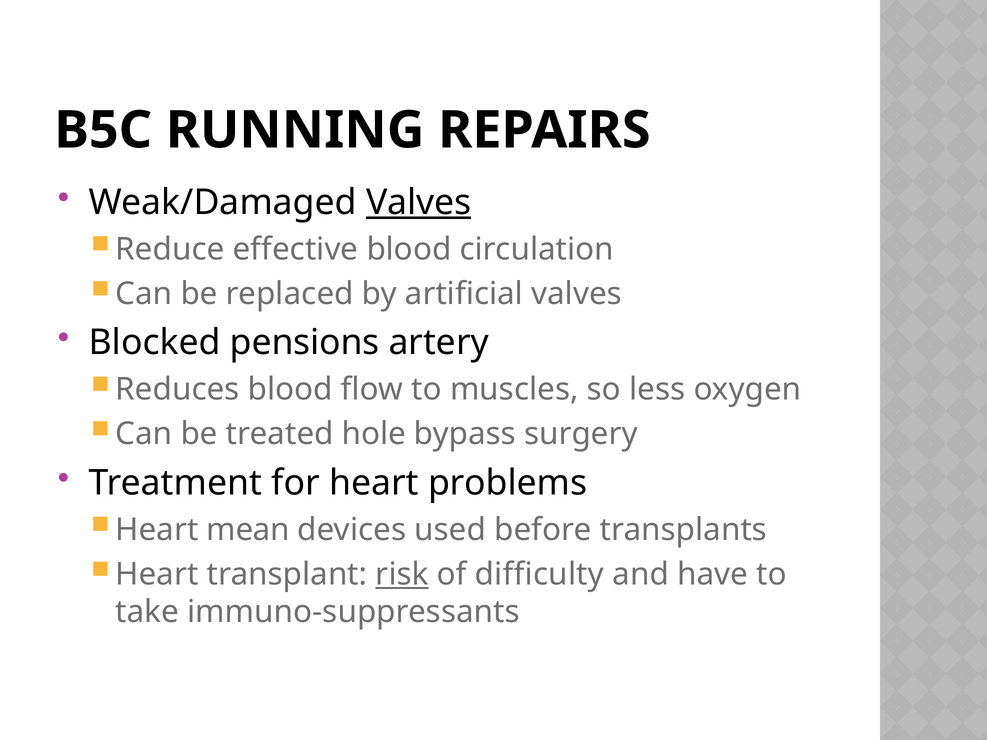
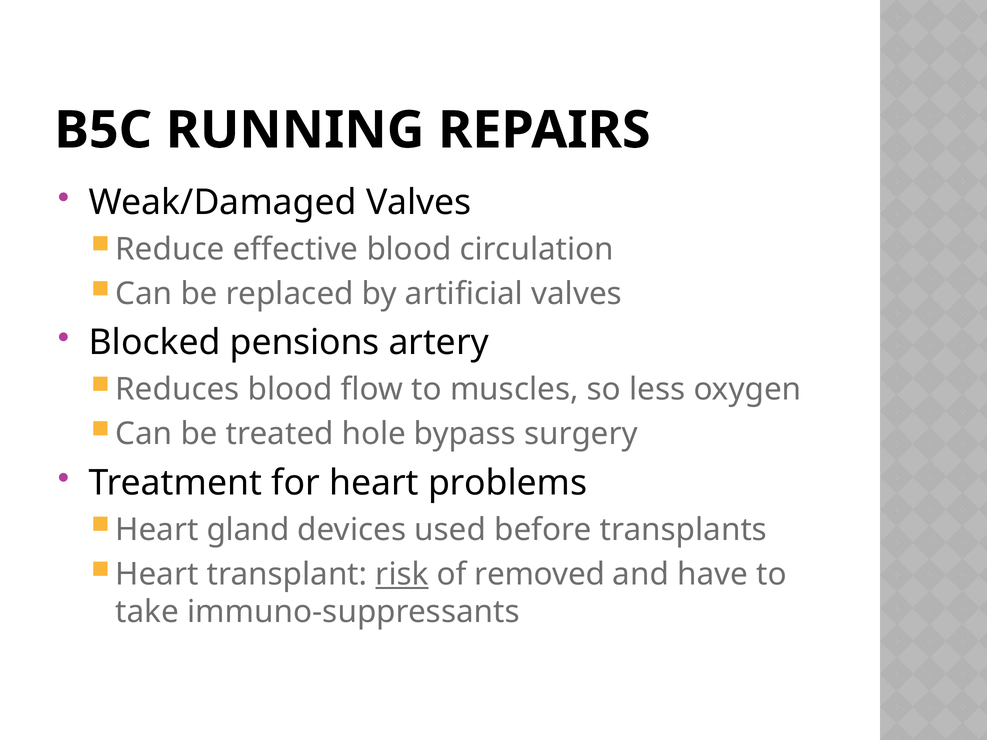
Valves at (419, 202) underline: present -> none
mean: mean -> gland
difficulty: difficulty -> removed
